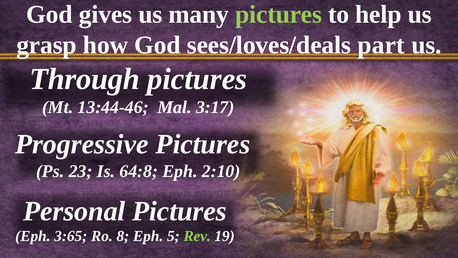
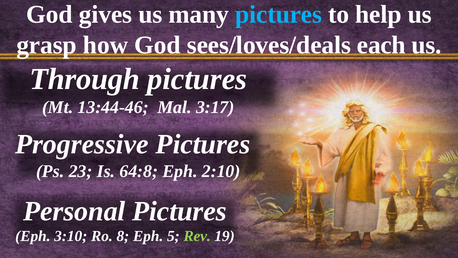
pictures at (279, 15) colour: light green -> light blue
part: part -> each
3:65: 3:65 -> 3:10
